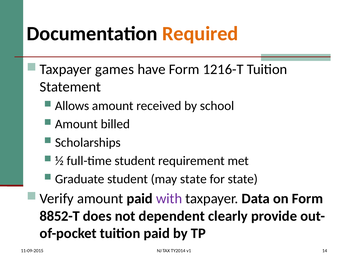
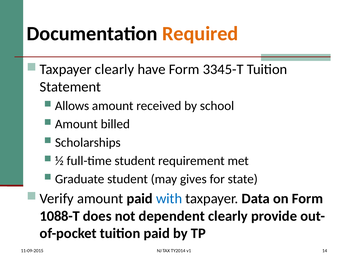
Taxpayer games: games -> clearly
1216-T: 1216-T -> 3345-T
may state: state -> gives
with colour: purple -> blue
8852-T: 8852-T -> 1088-T
